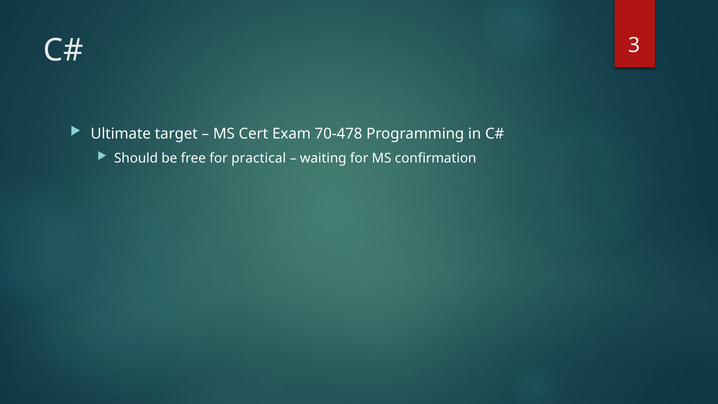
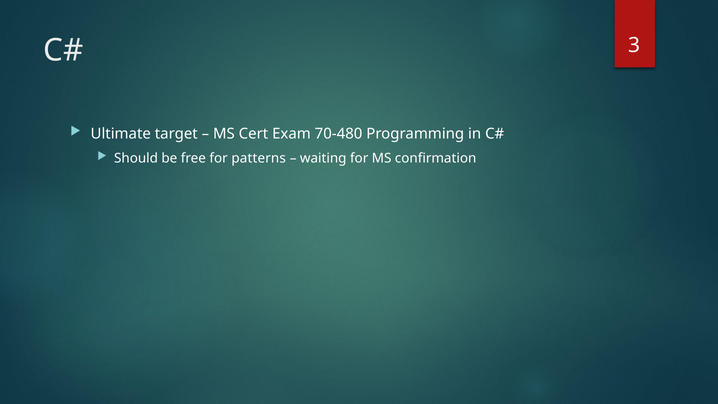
70-478: 70-478 -> 70-480
practical: practical -> patterns
